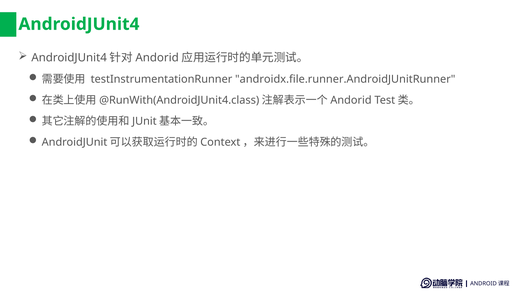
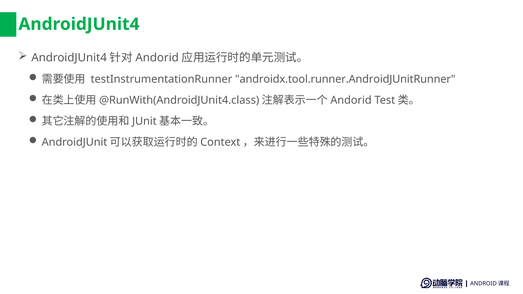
androidx.file.runner.AndroidJUnitRunner: androidx.file.runner.AndroidJUnitRunner -> androidx.tool.runner.AndroidJUnitRunner
